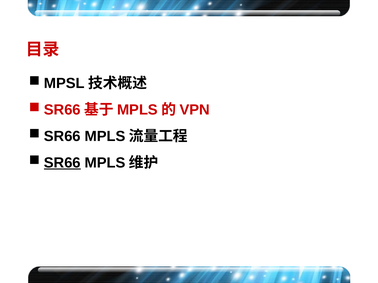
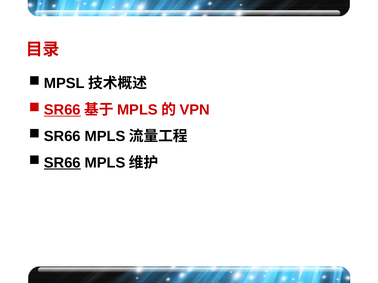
SR66 at (62, 110) underline: none -> present
